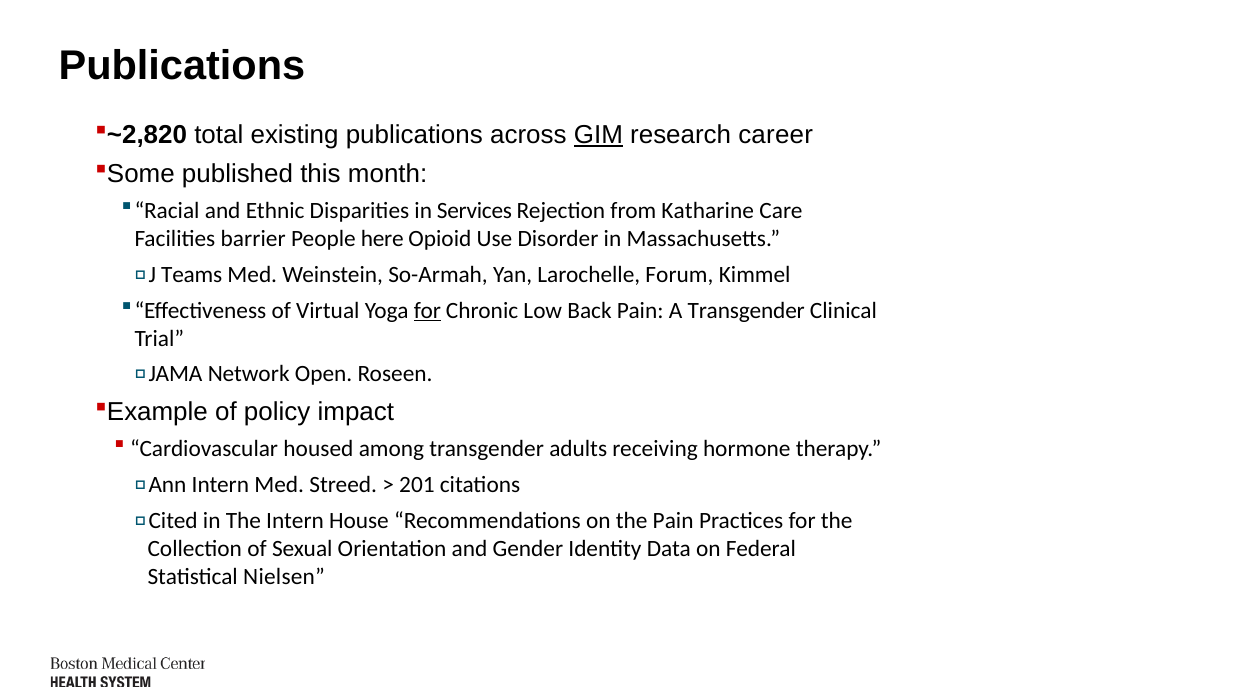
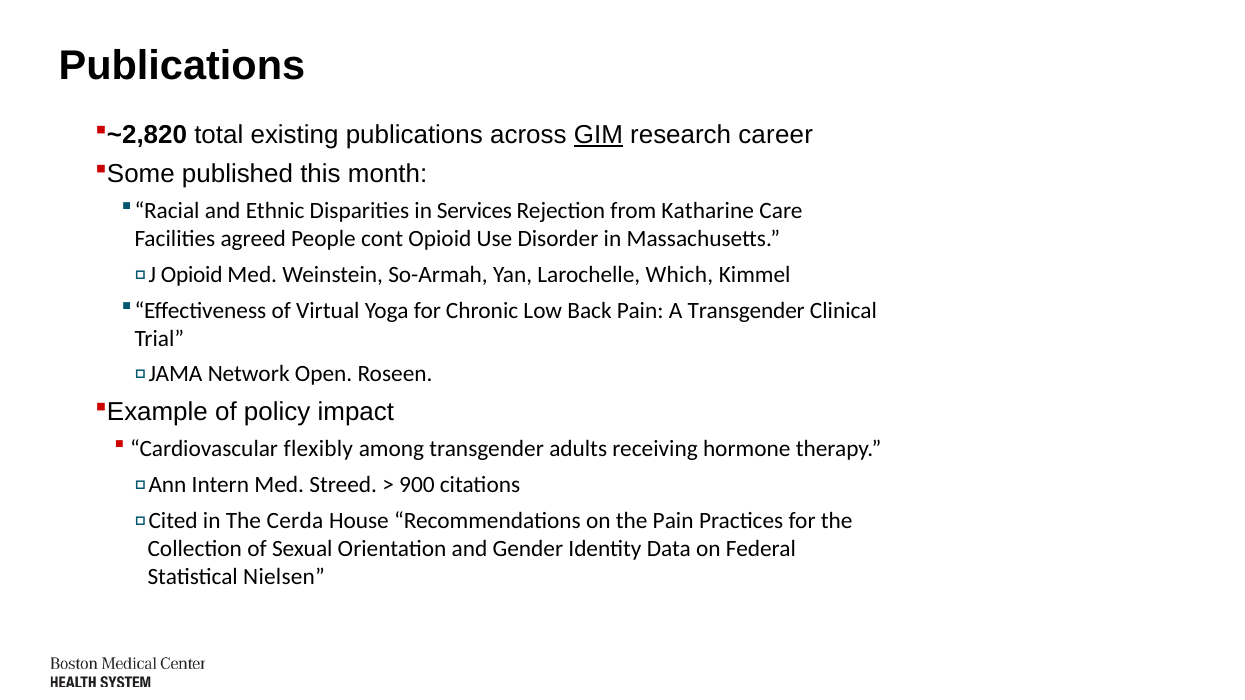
barrier: barrier -> agreed
here: here -> cont
Teams at (192, 275): Teams -> Opioid
Forum: Forum -> Which
for at (427, 311) underline: present -> none
housed: housed -> flexibly
201: 201 -> 900
The Intern: Intern -> Cerda
